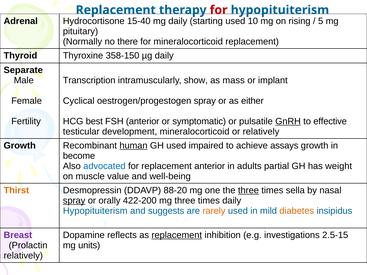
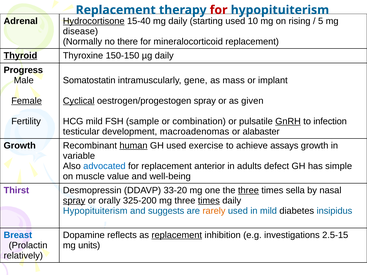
Hydrocortisone underline: none -> present
pituitary: pituitary -> disease
Thyroid underline: none -> present
358-150: 358-150 -> 150-150
Separate: Separate -> Progress
Transcription: Transcription -> Somatostatin
show: show -> gene
Female underline: none -> present
Cyclical underline: none -> present
either: either -> given
HCG best: best -> mild
FSH anterior: anterior -> sample
symptomatic: symptomatic -> combination
effective: effective -> infection
development mineralocorticoid: mineralocorticoid -> macroadenomas
or relatively: relatively -> alabaster
impaired: impaired -> exercise
become: become -> variable
partial: partial -> defect
weight: weight -> simple
Thirst colour: orange -> purple
88-20: 88-20 -> 33-20
422-200: 422-200 -> 325-200
times at (209, 201) underline: none -> present
diabetes colour: orange -> black
Breast colour: purple -> blue
